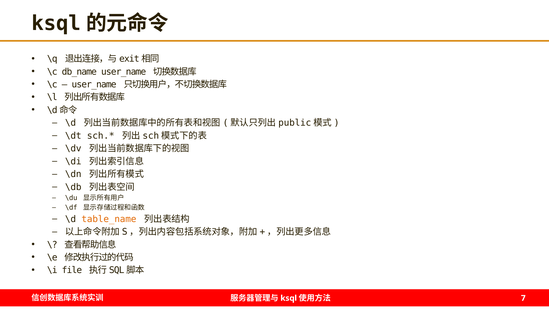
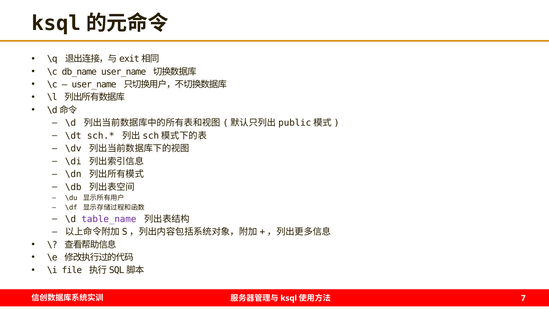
table_name colour: orange -> purple
